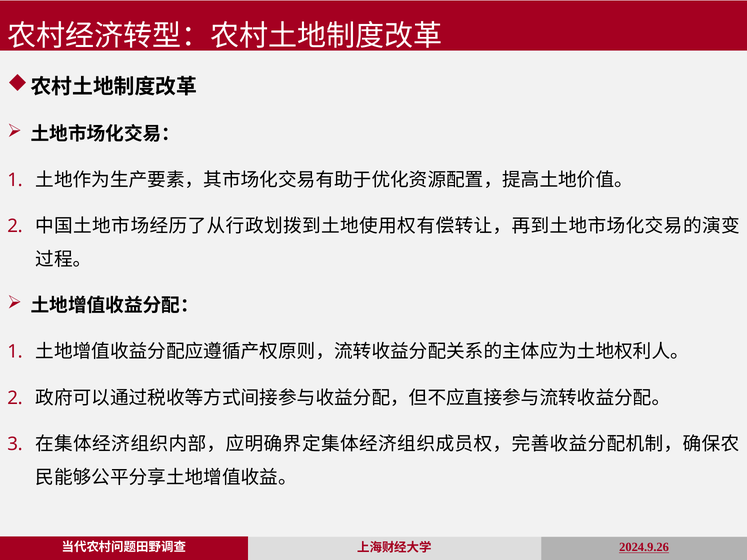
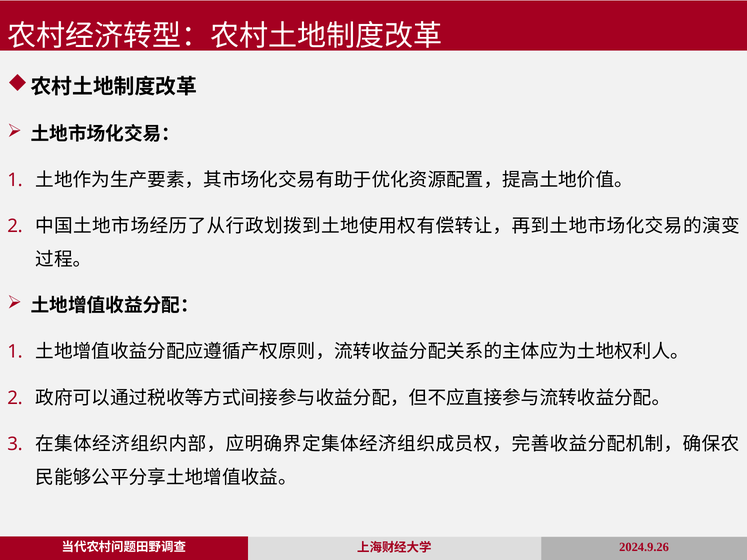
2024.9.26 underline: present -> none
